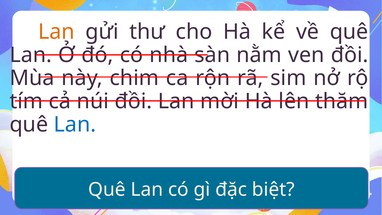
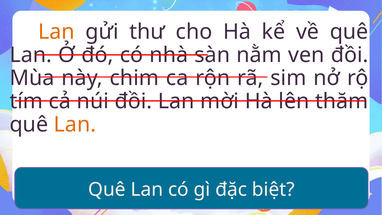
Lan at (75, 125) colour: blue -> orange
